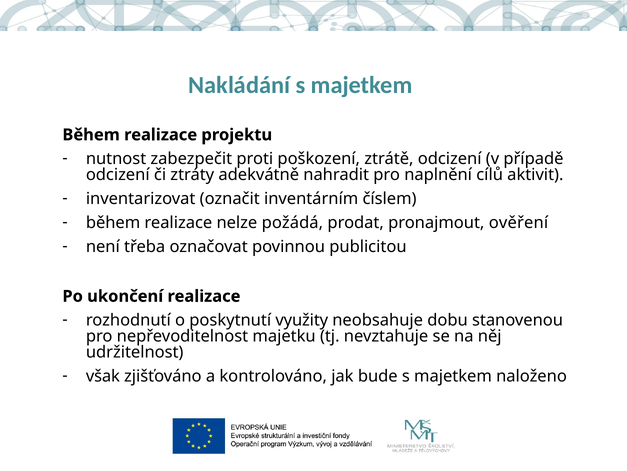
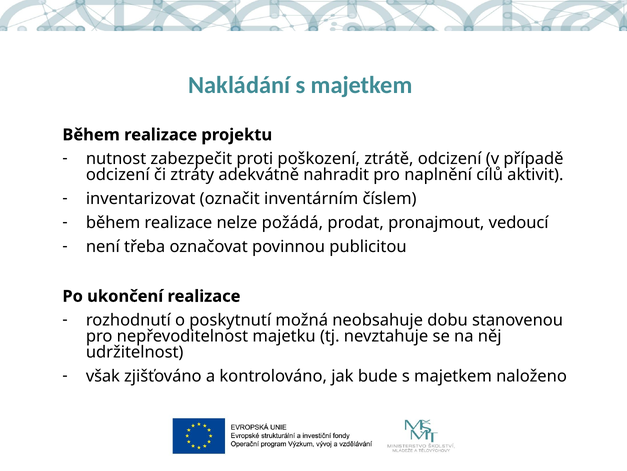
ověření: ověření -> vedoucí
využity: využity -> možná
